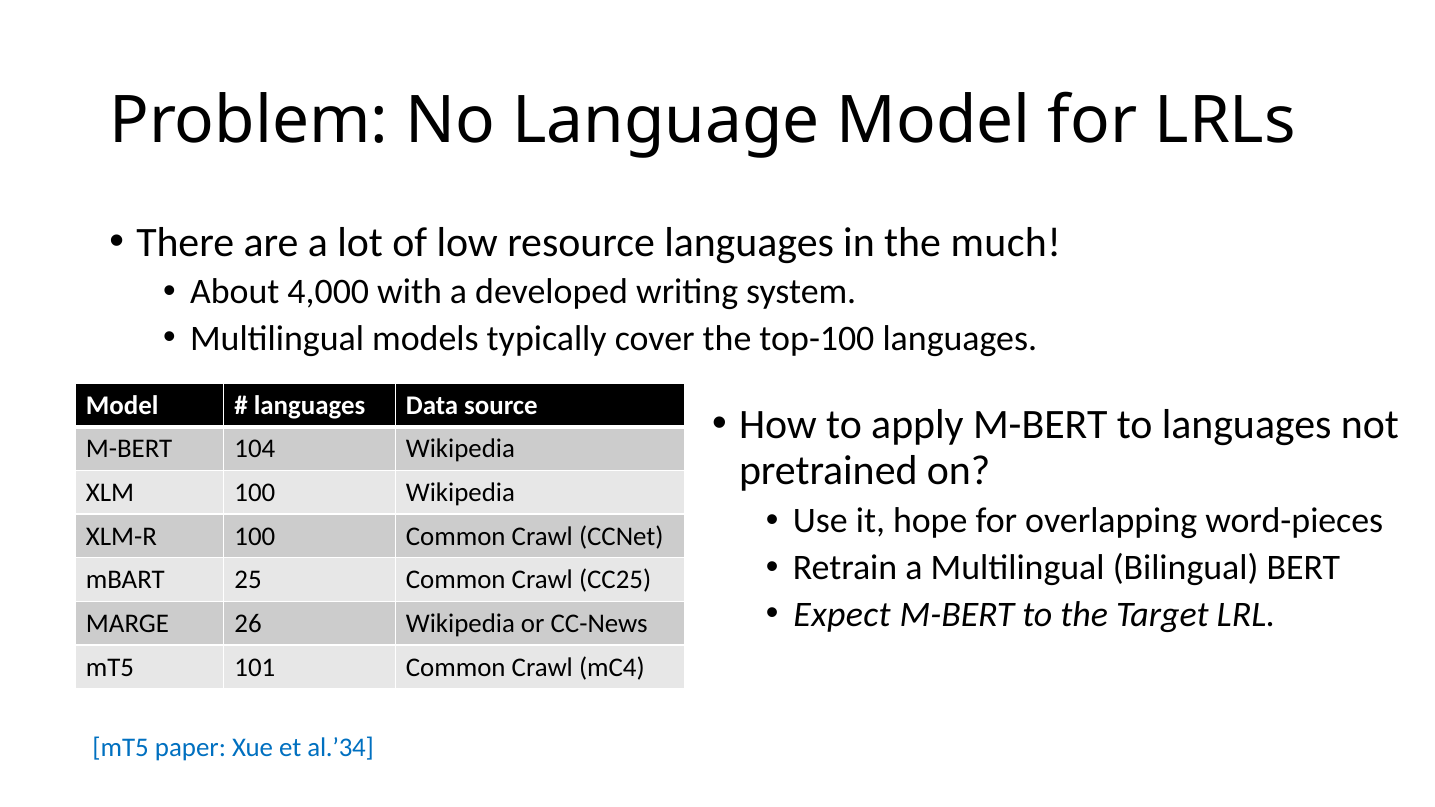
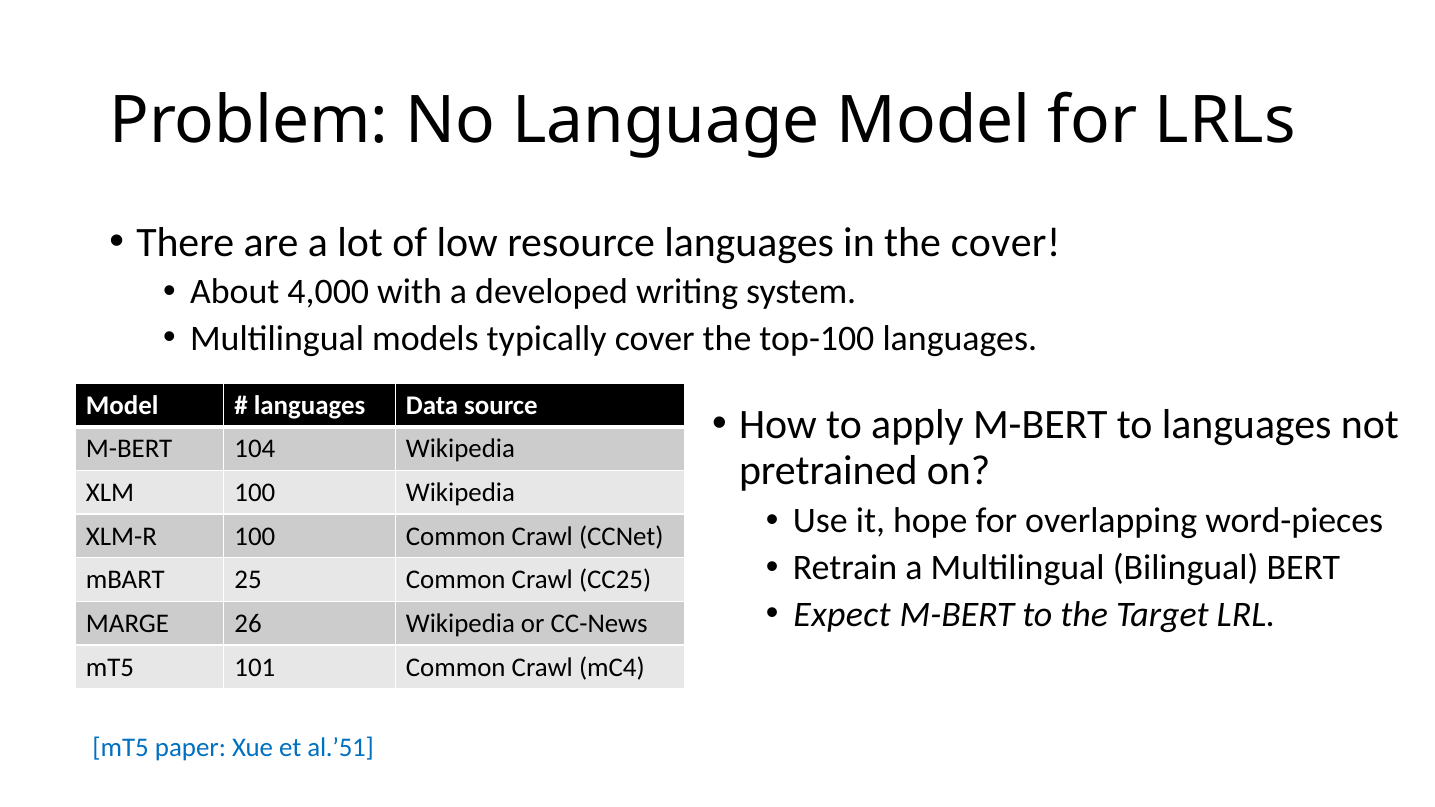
the much: much -> cover
al.’34: al.’34 -> al.’51
